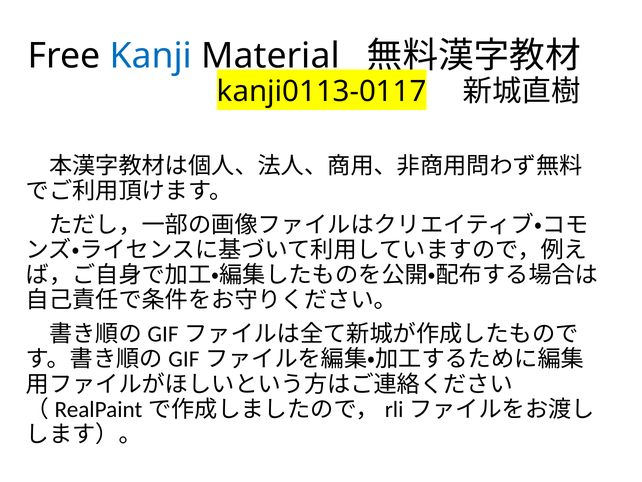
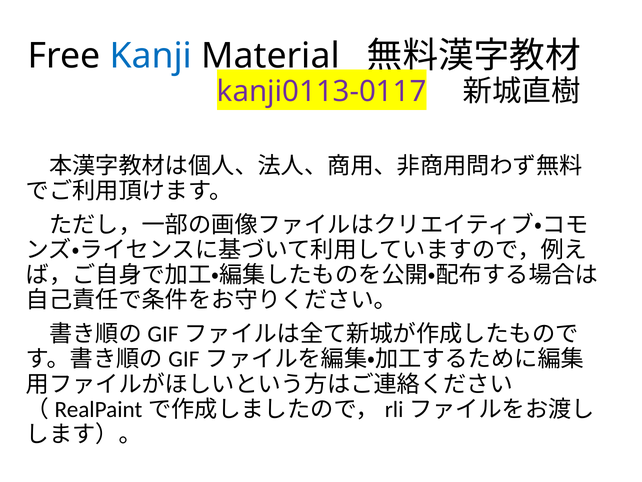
kanji0113-0117 colour: black -> purple
